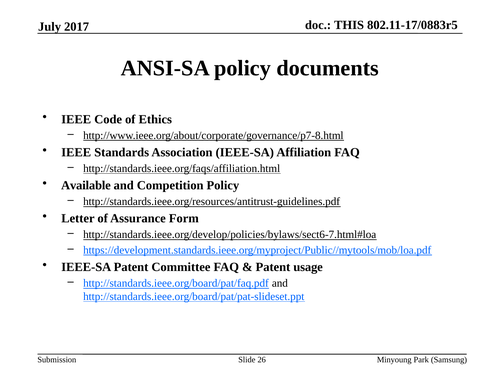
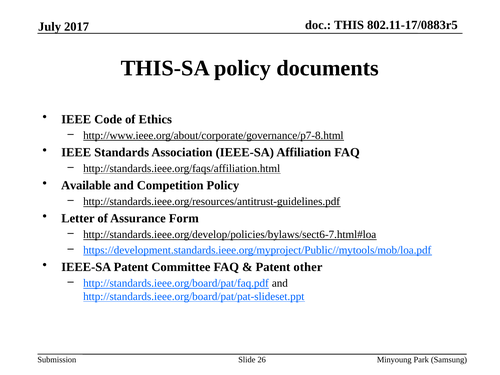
ANSI-SA: ANSI-SA -> THIS-SA
usage: usage -> other
